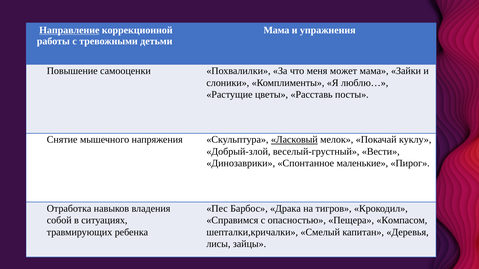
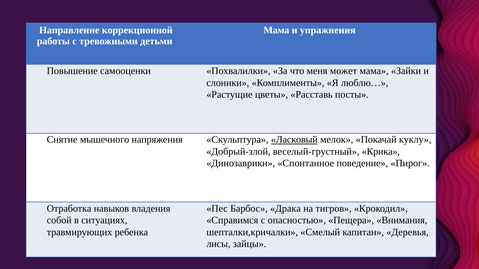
Направление underline: present -> none
Вести: Вести -> Крика
маленькие: маленькие -> поведение
Компасом: Компасом -> Внимания
